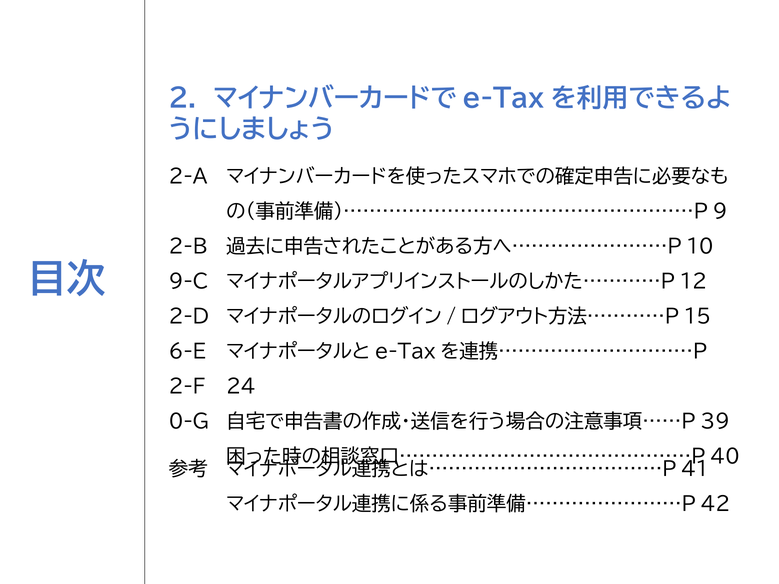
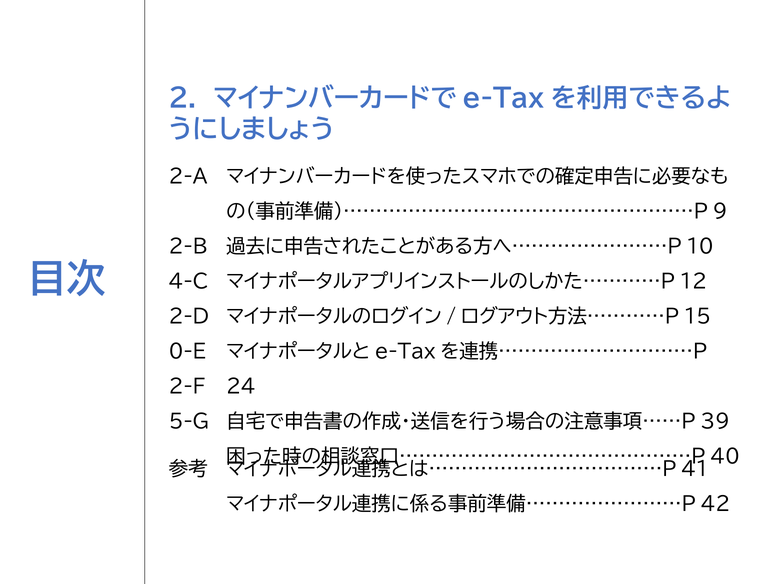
9-C: 9-C -> 4-C
6-E: 6-E -> 0-E
0-G: 0-G -> 5-G
